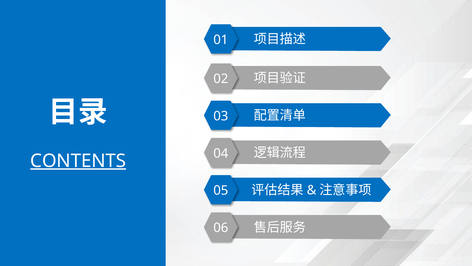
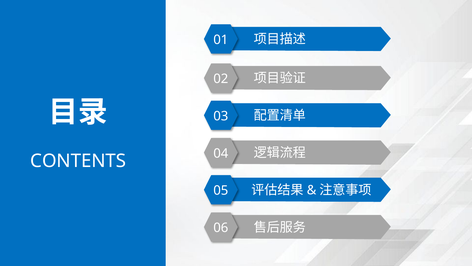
CONTENTS underline: present -> none
